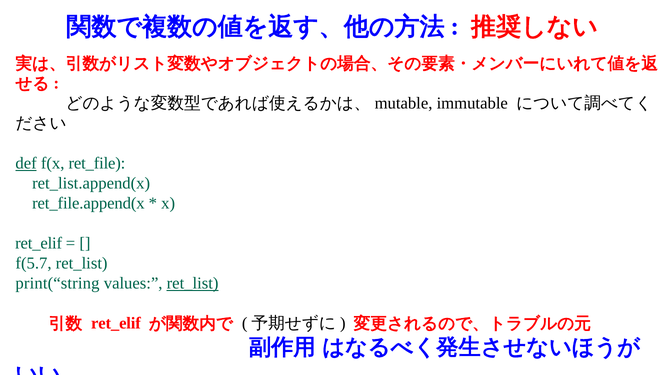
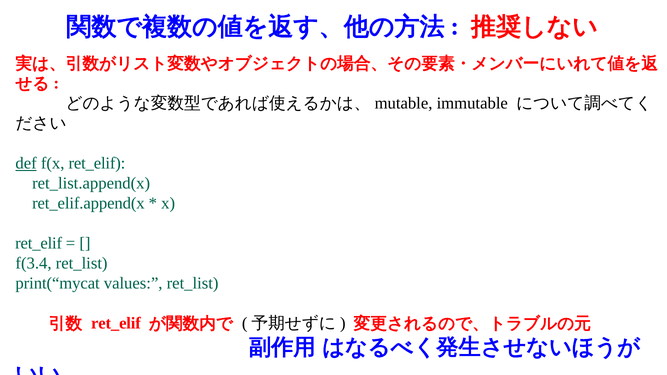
f(x ret_file: ret_file -> ret_elif
ret_file.append(x: ret_file.append(x -> ret_elif.append(x
f(5.7: f(5.7 -> f(3.4
print(“string: print(“string -> print(“mycat
ret_list at (193, 283) underline: present -> none
